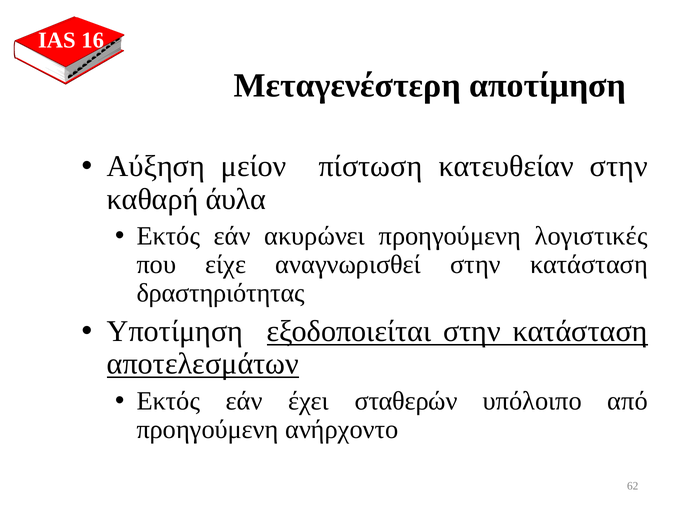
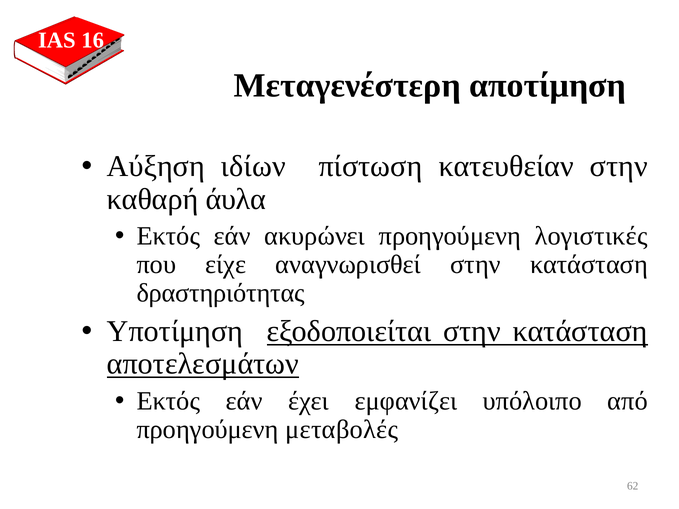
μείον: μείον -> ιδίων
σταθερών: σταθερών -> εμφανίζει
ανήρχοντο: ανήρχοντο -> μεταβολές
